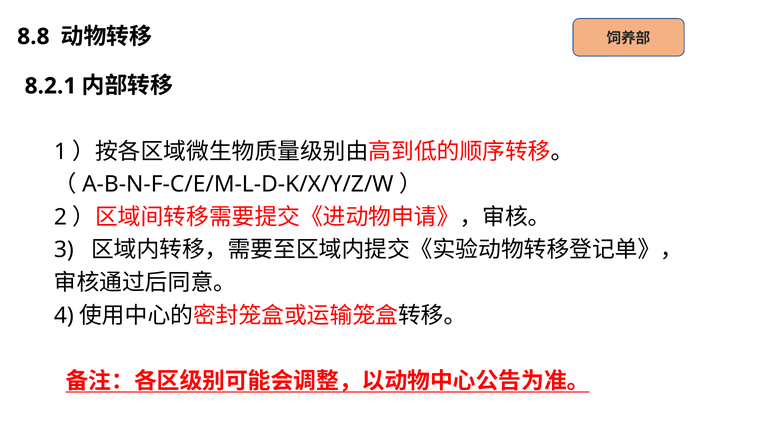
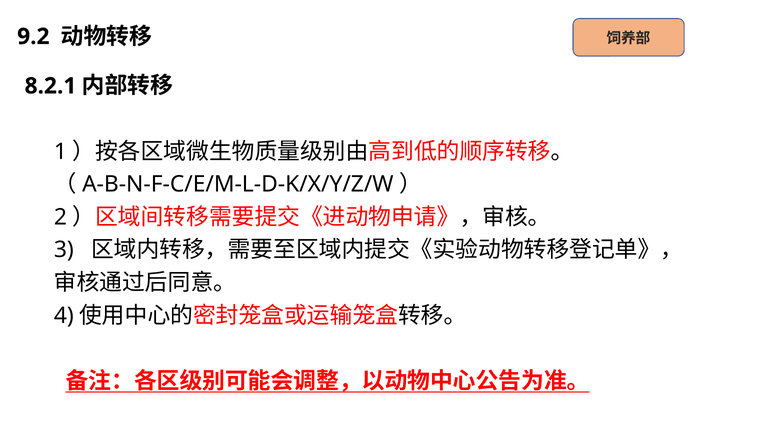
8.8: 8.8 -> 9.2
